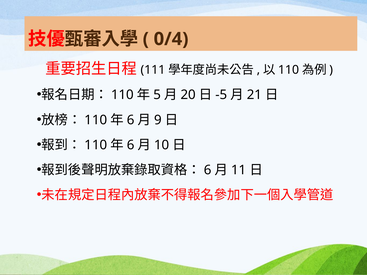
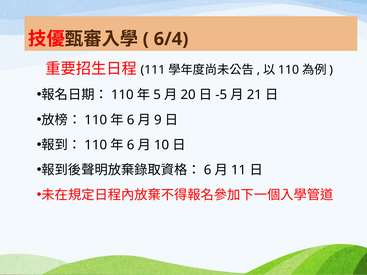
0/4: 0/4 -> 6/4
